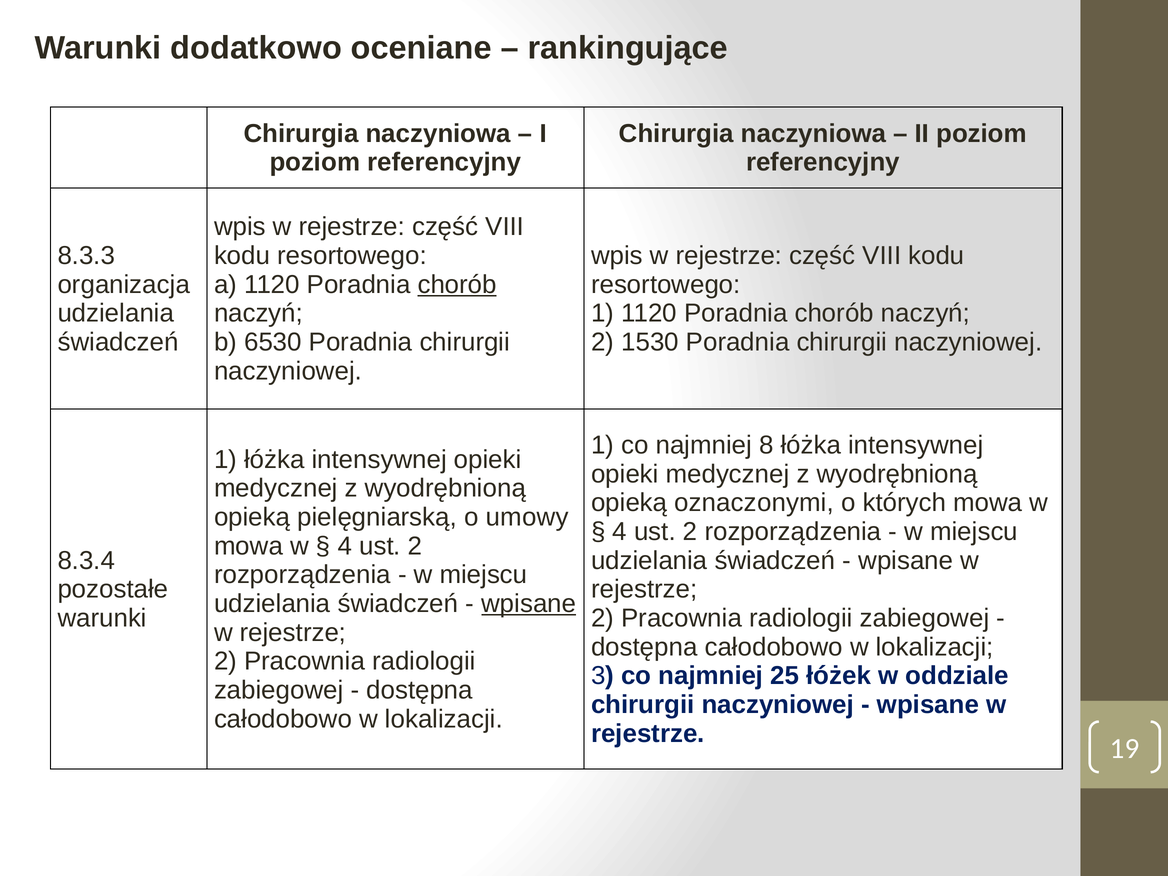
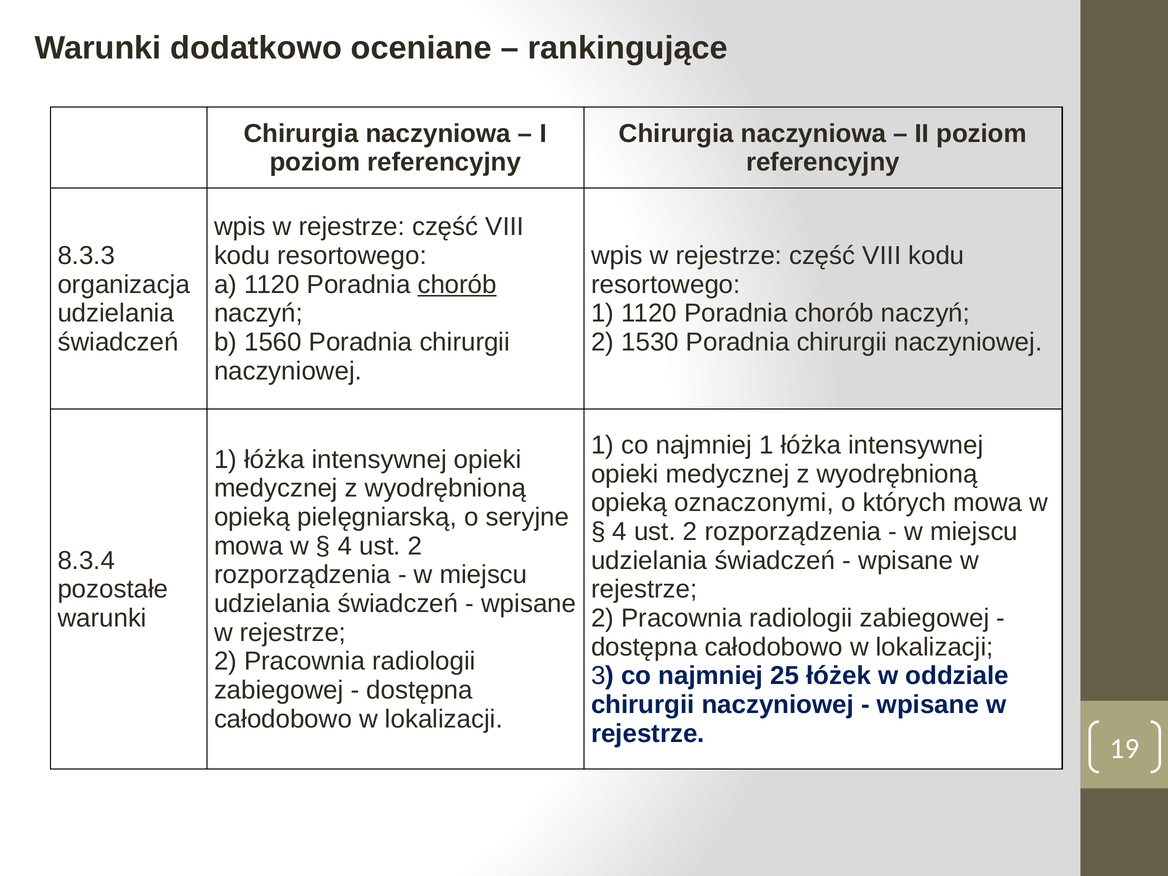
6530: 6530 -> 1560
najmniej 8: 8 -> 1
umowy: umowy -> seryjne
wpisane at (529, 604) underline: present -> none
